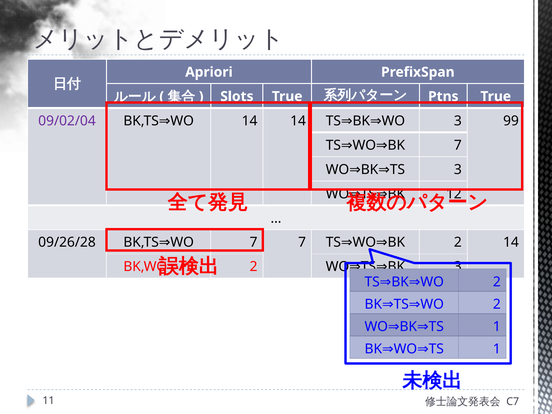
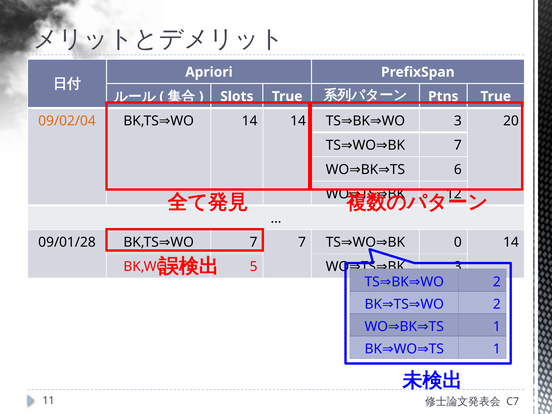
99: 99 -> 20
09/02/04 colour: purple -> orange
3 at (458, 169): 3 -> 6
2 at (458, 242): 2 -> 0
09/26/28: 09/26/28 -> 09/01/28
2 at (254, 267): 2 -> 5
